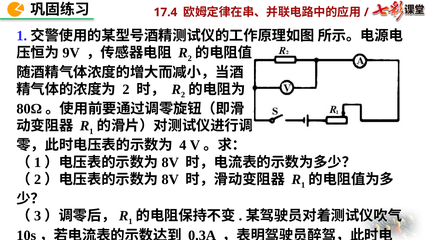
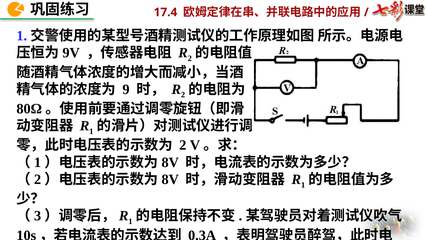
2 at (126, 89): 2 -> 9
4 at (183, 145): 4 -> 2
